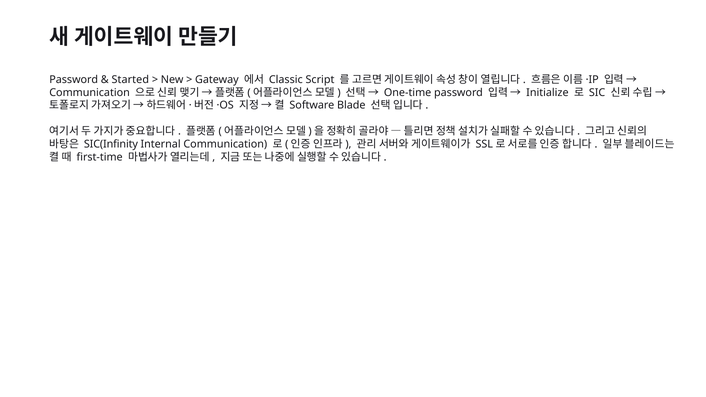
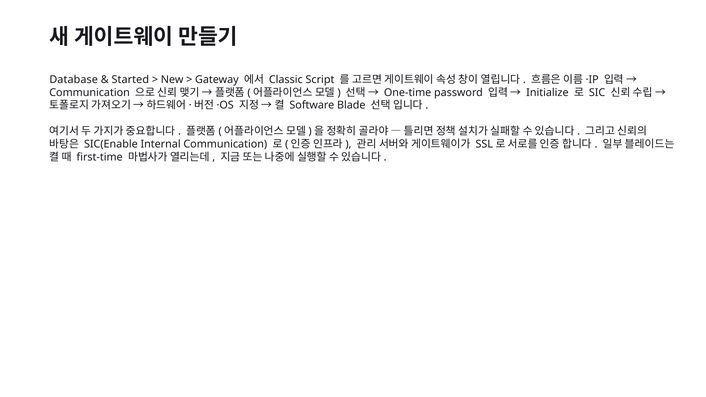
Password at (74, 80): Password -> Database
SIC(Infinity: SIC(Infinity -> SIC(Enable
